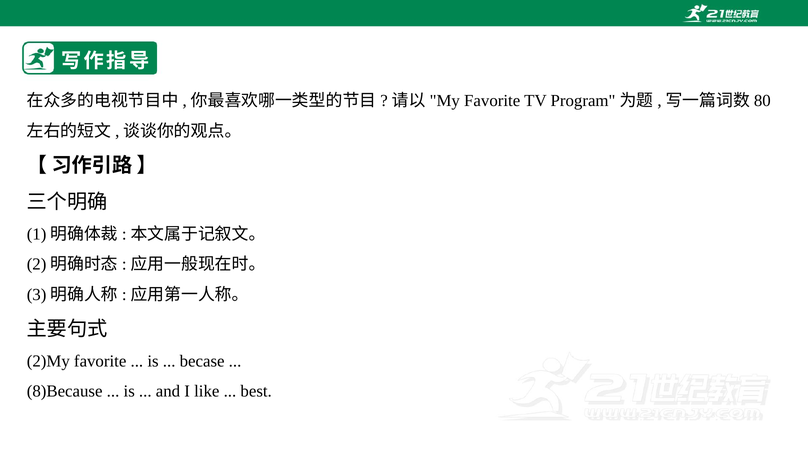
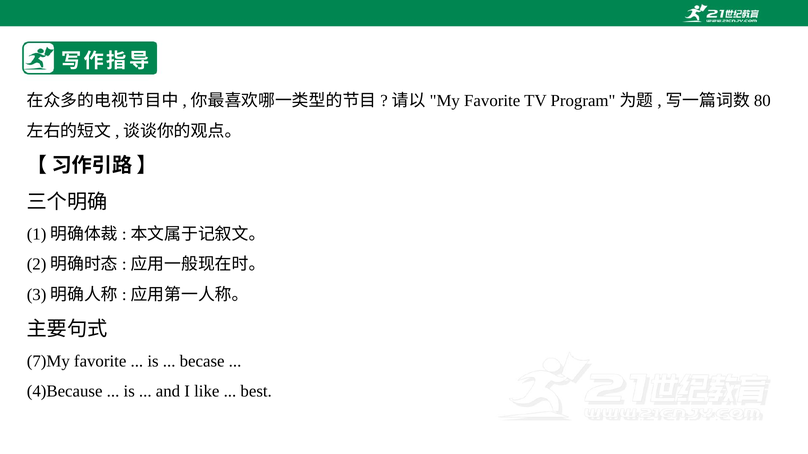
2)My: 2)My -> 7)My
8)Because: 8)Because -> 4)Because
